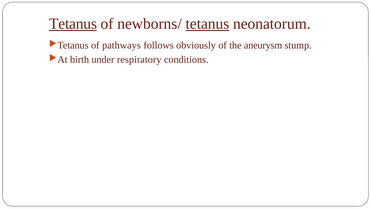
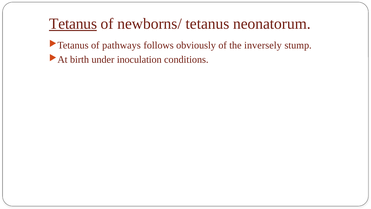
tetanus at (207, 24) underline: present -> none
aneurysm: aneurysm -> inversely
respiratory: respiratory -> inoculation
